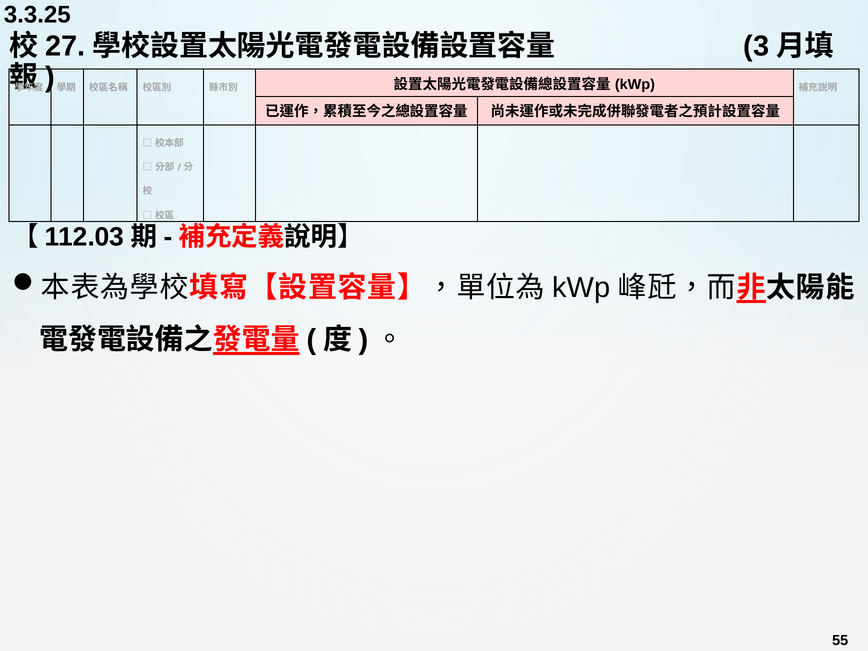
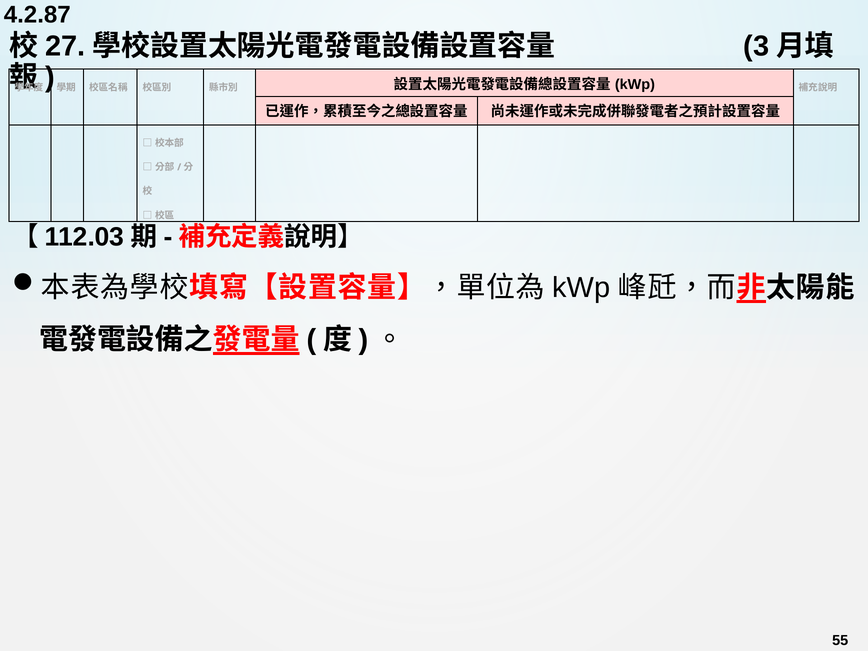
3.3.25: 3.3.25 -> 4.2.87
